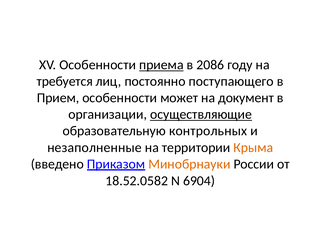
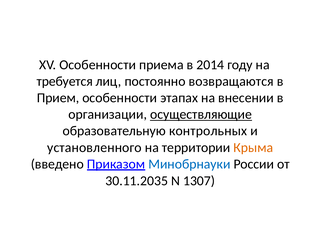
приема underline: present -> none
2086: 2086 -> 2014
поступающего: поступающего -> возвращаются
может: может -> этапах
документ: документ -> внесении
незаполненные: незаполненные -> установленного
Минобрнауки colour: orange -> blue
18.52.0582: 18.52.0582 -> 30.11.2035
6904: 6904 -> 1307
